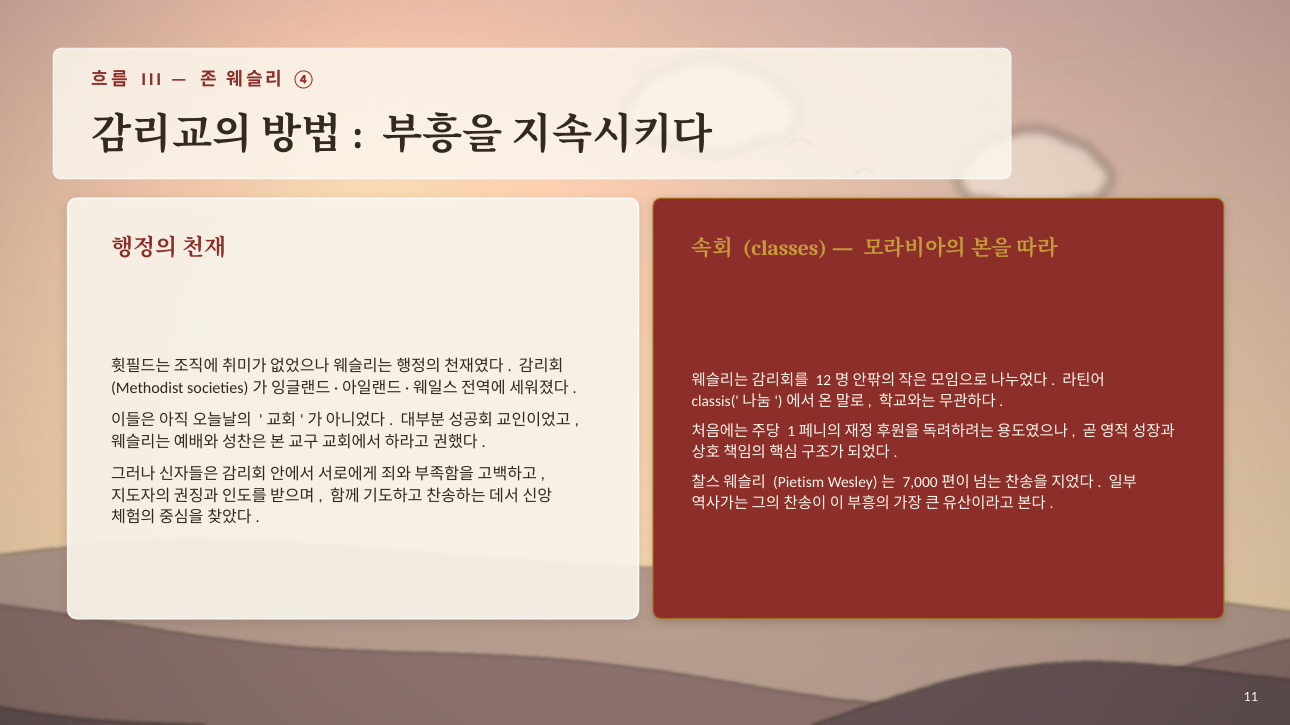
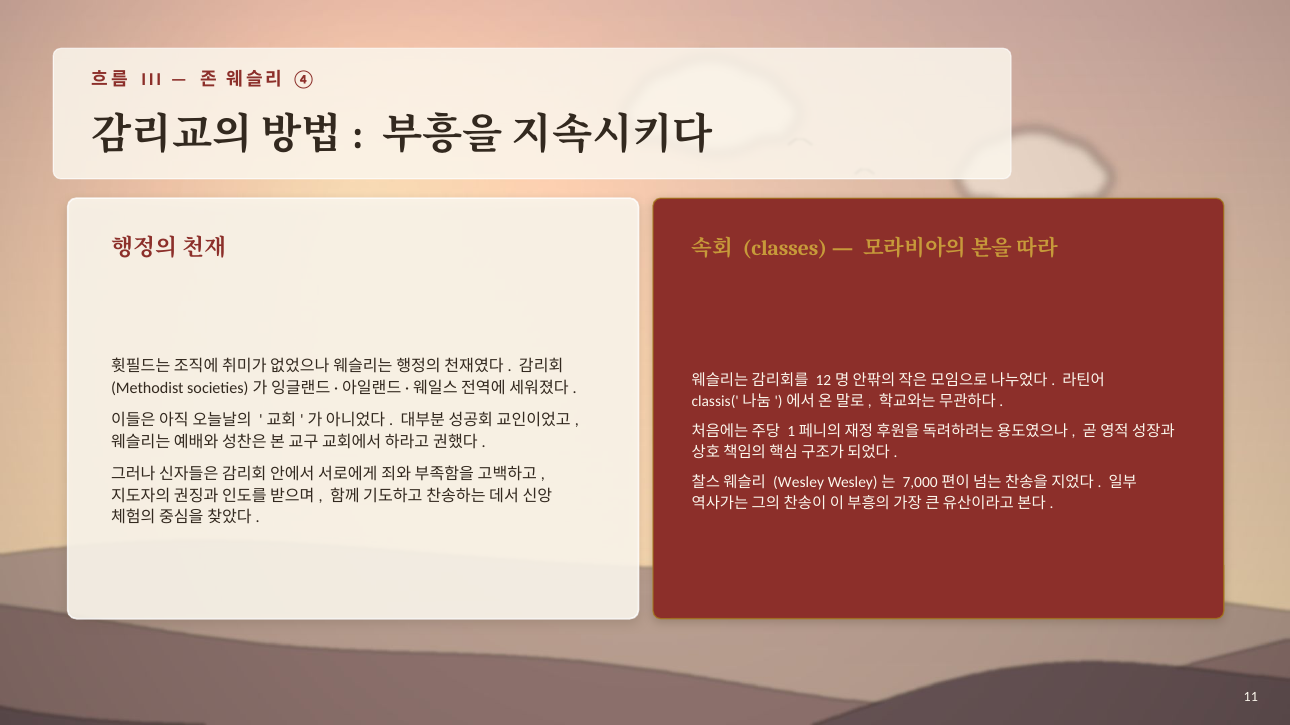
Pietism at (799, 483): Pietism -> Wesley
